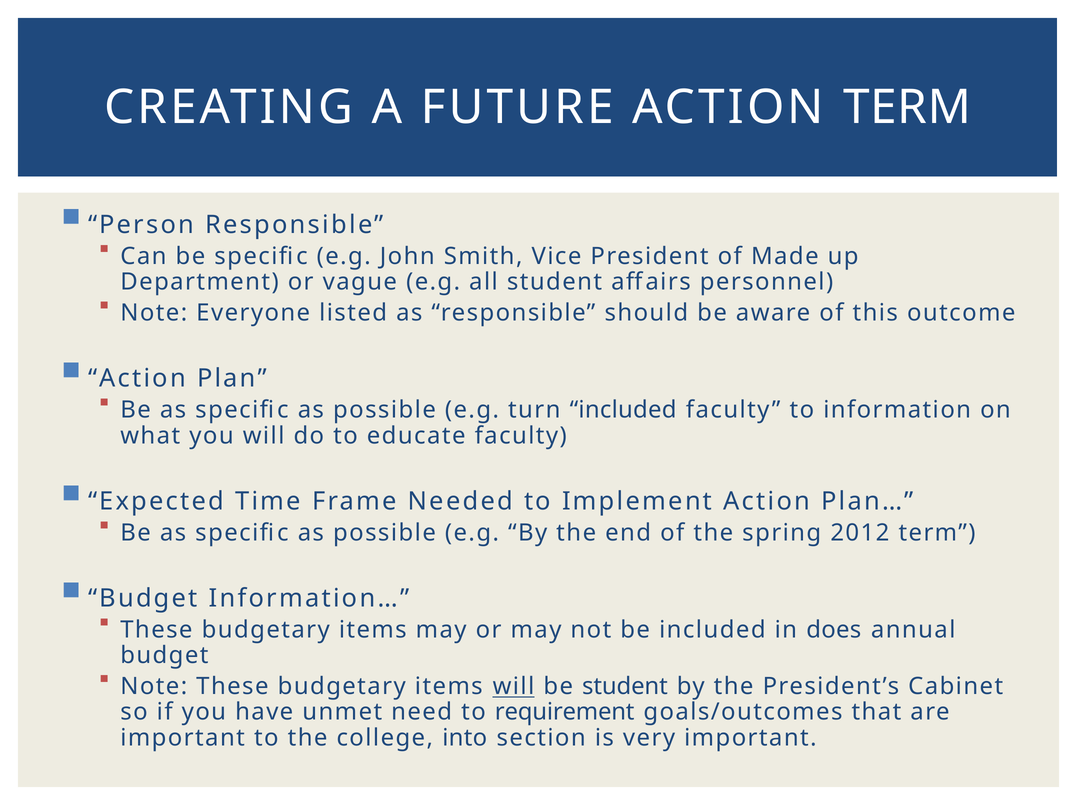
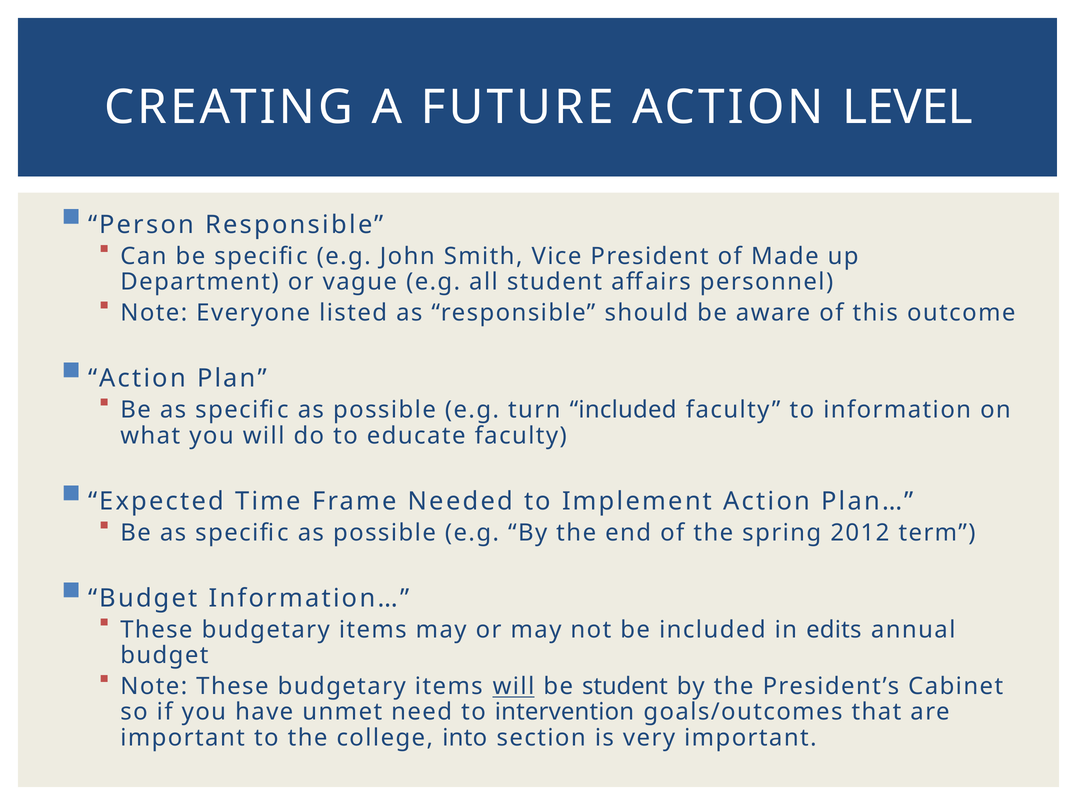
ACTION TERM: TERM -> LEVEL
does: does -> edits
requirement: requirement -> intervention
